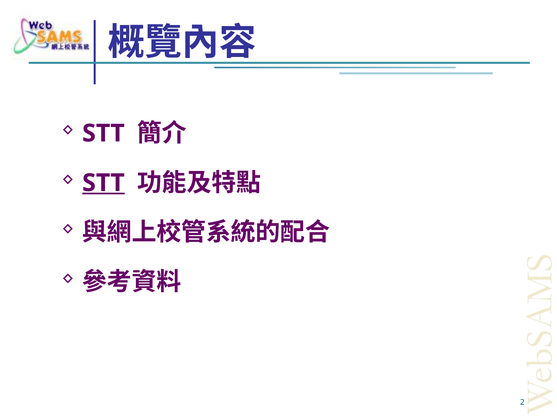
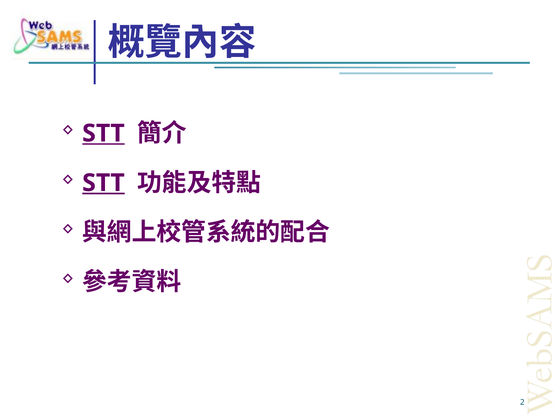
STT at (103, 133) underline: none -> present
